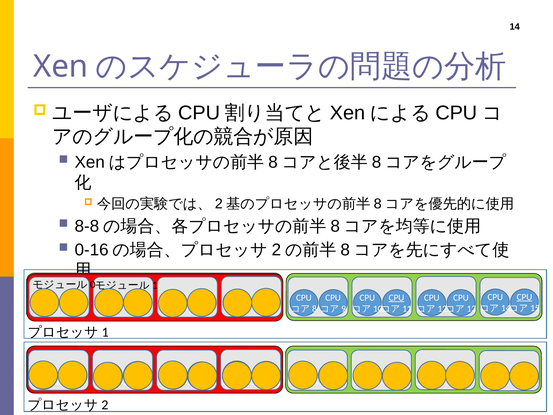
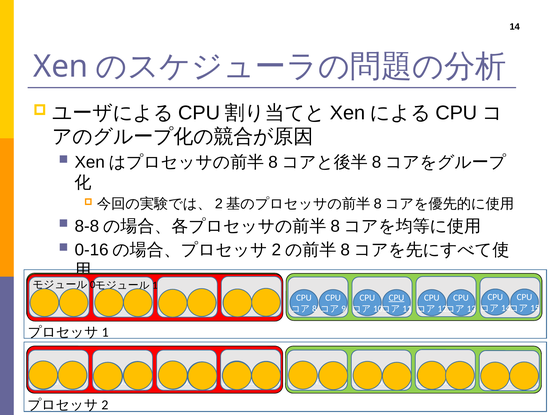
CPU at (524, 297) underline: present -> none
